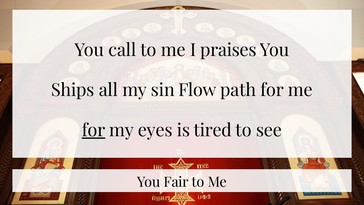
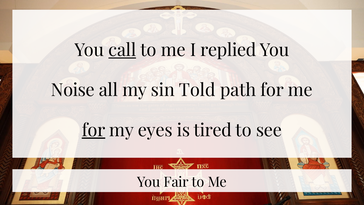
call underline: none -> present
praises: praises -> replied
Ships: Ships -> Noise
Flow: Flow -> Told
